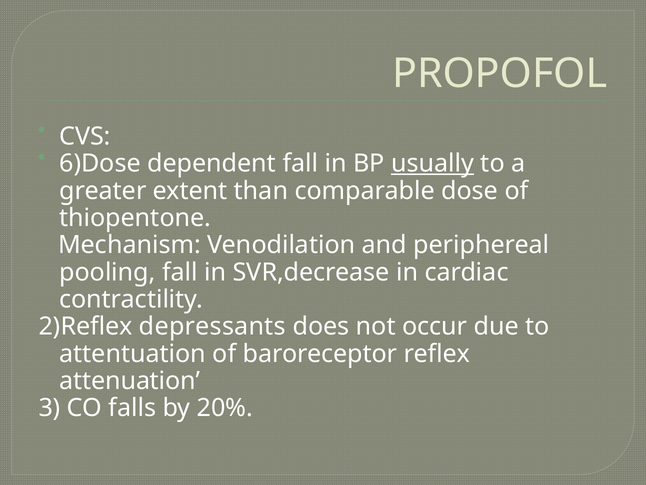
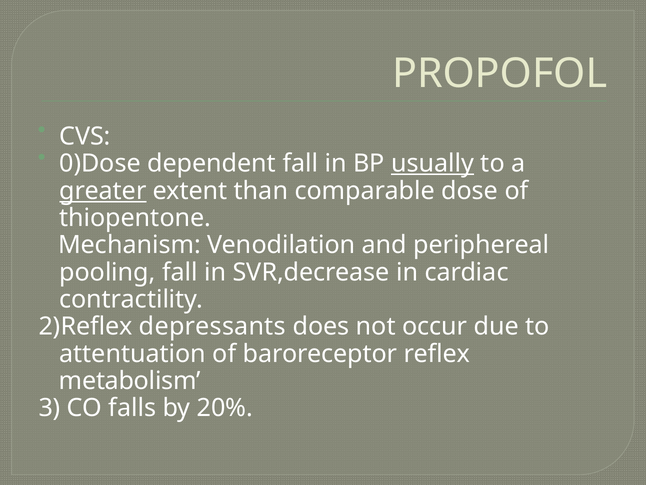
6)Dose: 6)Dose -> 0)Dose
greater underline: none -> present
attenuation: attenuation -> metabolism
